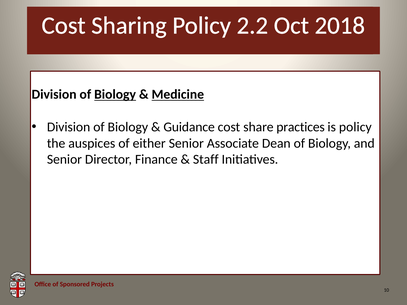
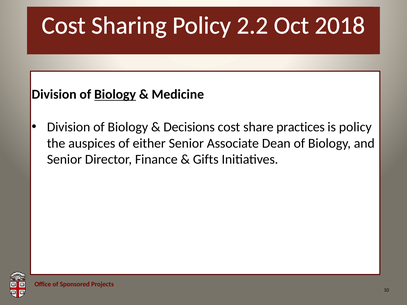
Medicine underline: present -> none
Guidance: Guidance -> Decisions
Staff: Staff -> Gifts
